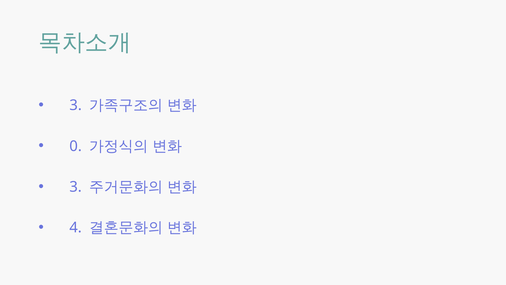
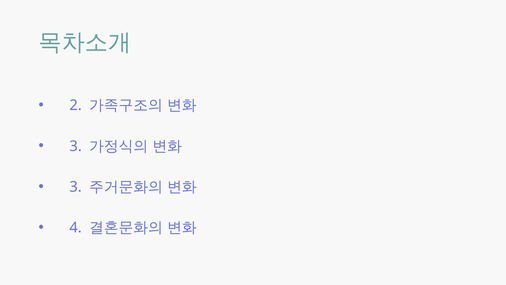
3 at (76, 105): 3 -> 2
0 at (76, 146): 0 -> 3
